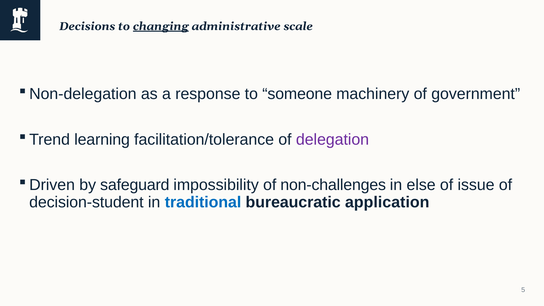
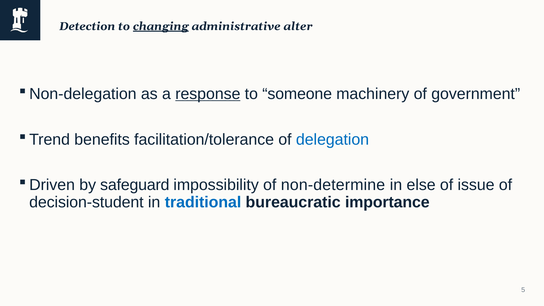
Decisions: Decisions -> Detection
scale: scale -> alter
response underline: none -> present
learning: learning -> benefits
delegation colour: purple -> blue
non-challenges: non-challenges -> non-determine
application: application -> importance
